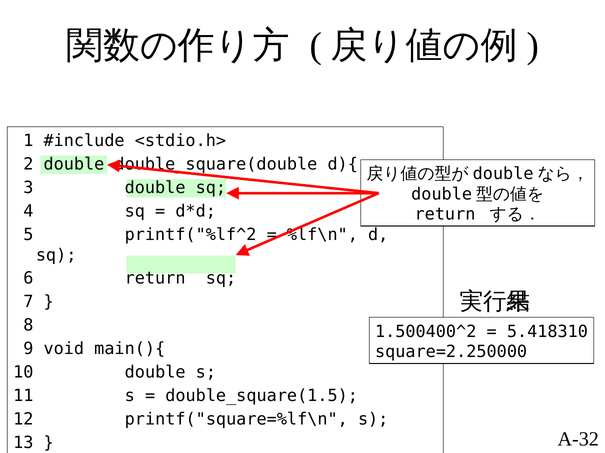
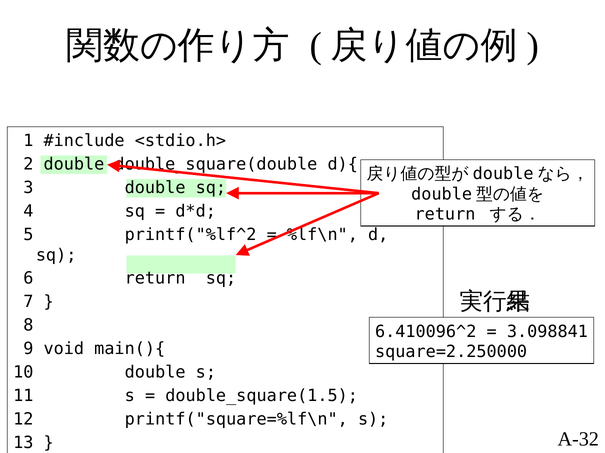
1.500400^2: 1.500400^2 -> 6.410096^2
5.418310: 5.418310 -> 3.098841
